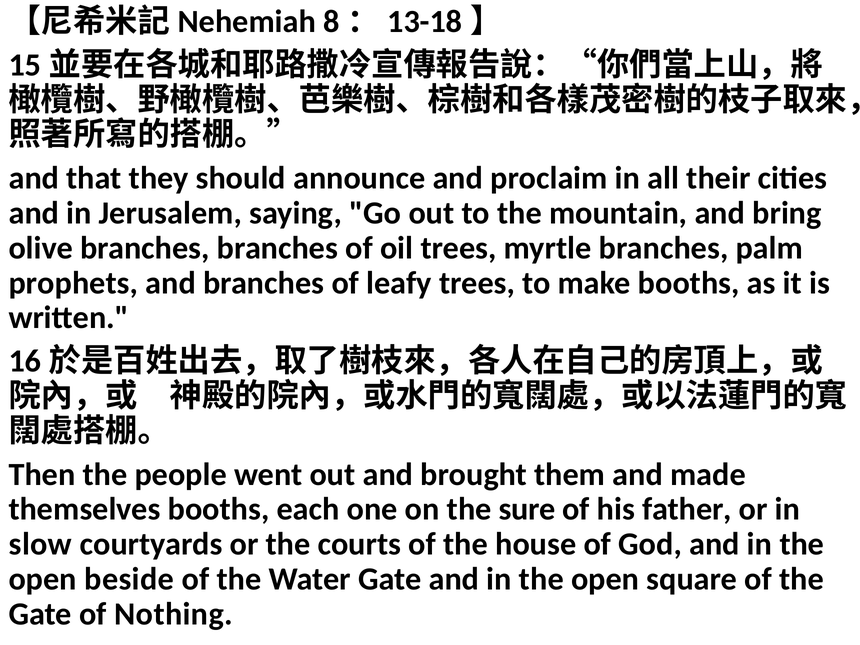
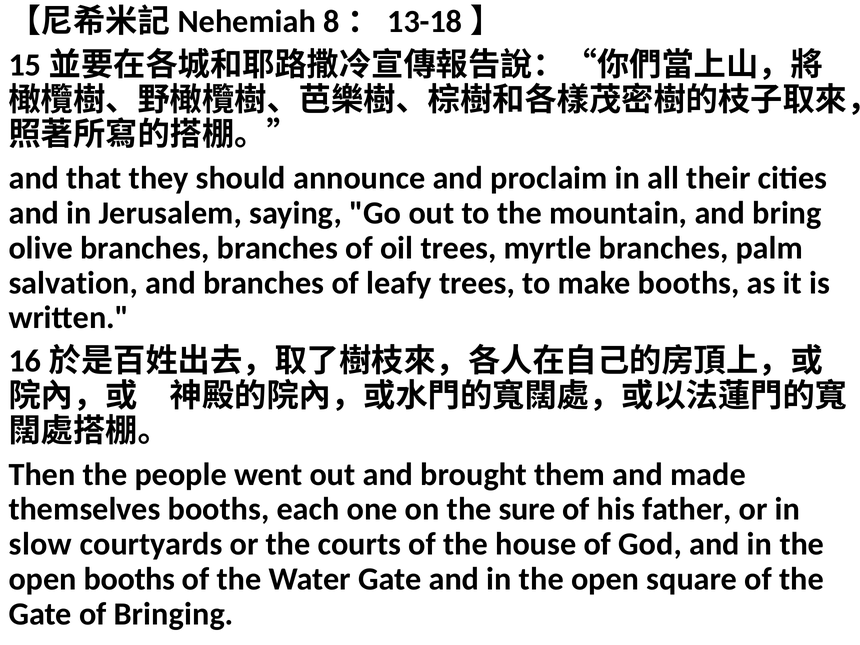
prophets: prophets -> salvation
open beside: beside -> booths
Nothing: Nothing -> Bringing
